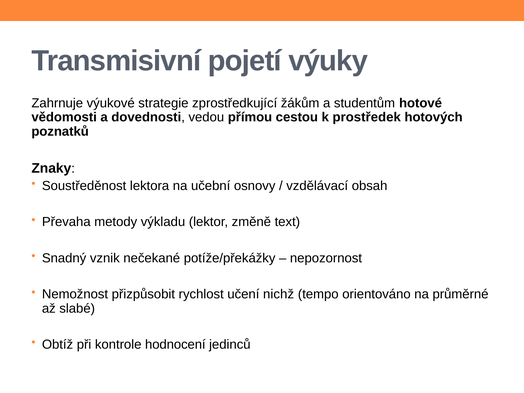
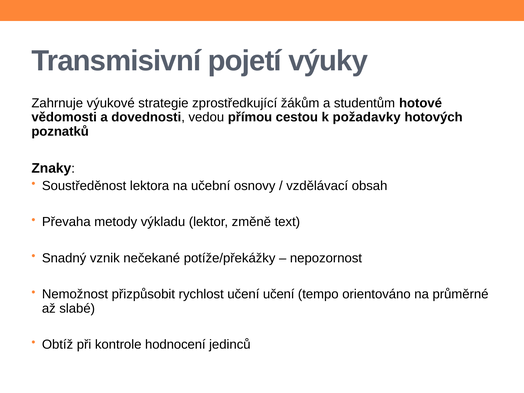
prostředek: prostředek -> požadavky
učení nichž: nichž -> učení
